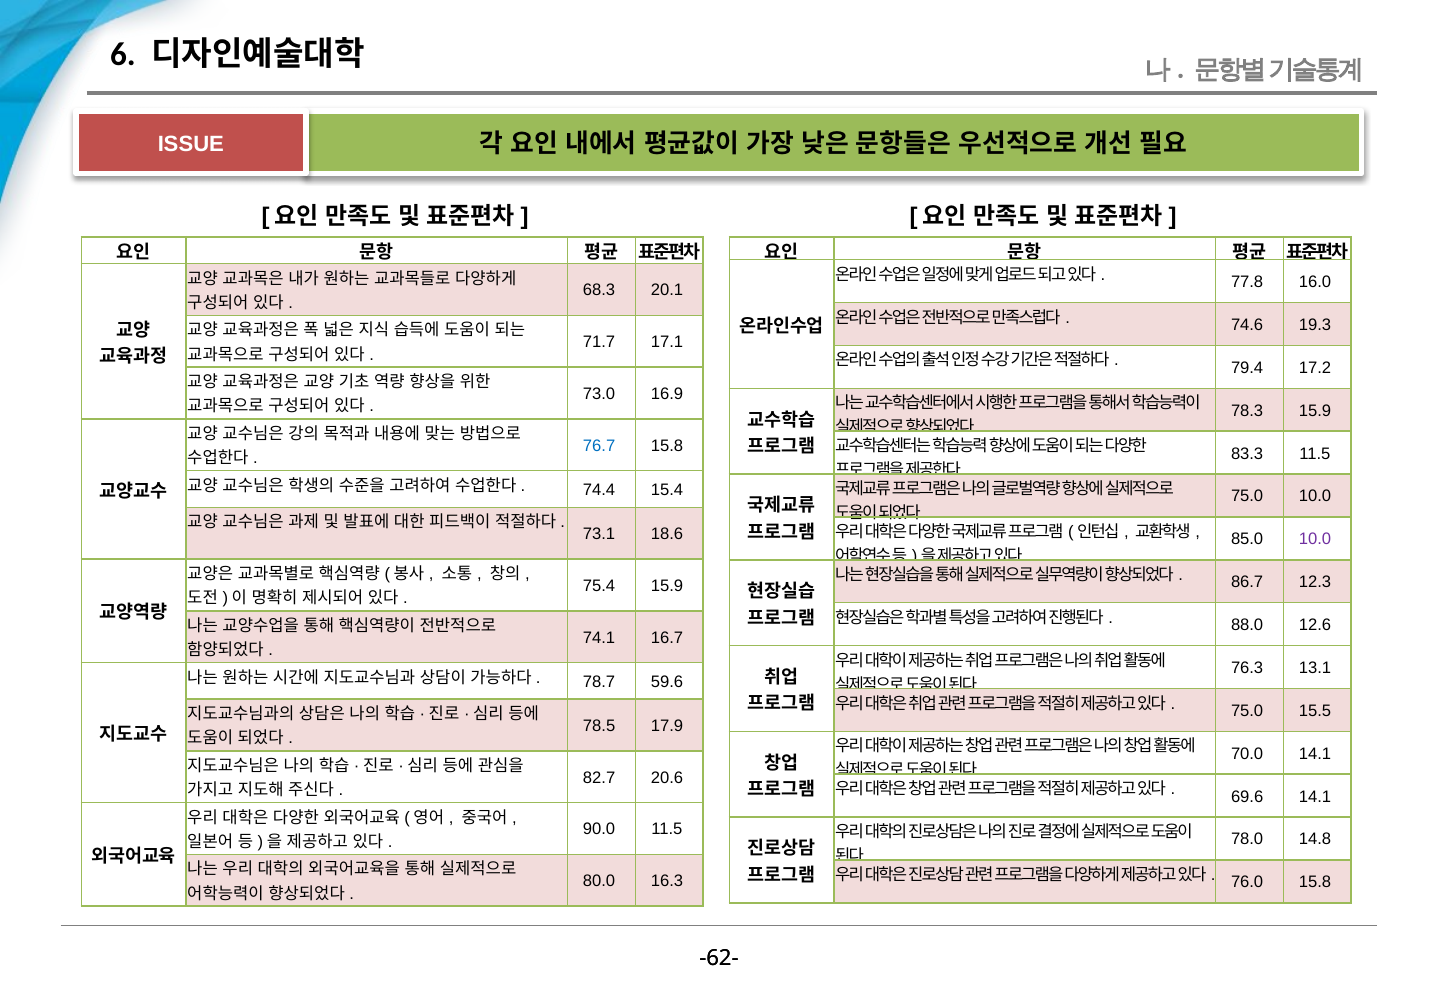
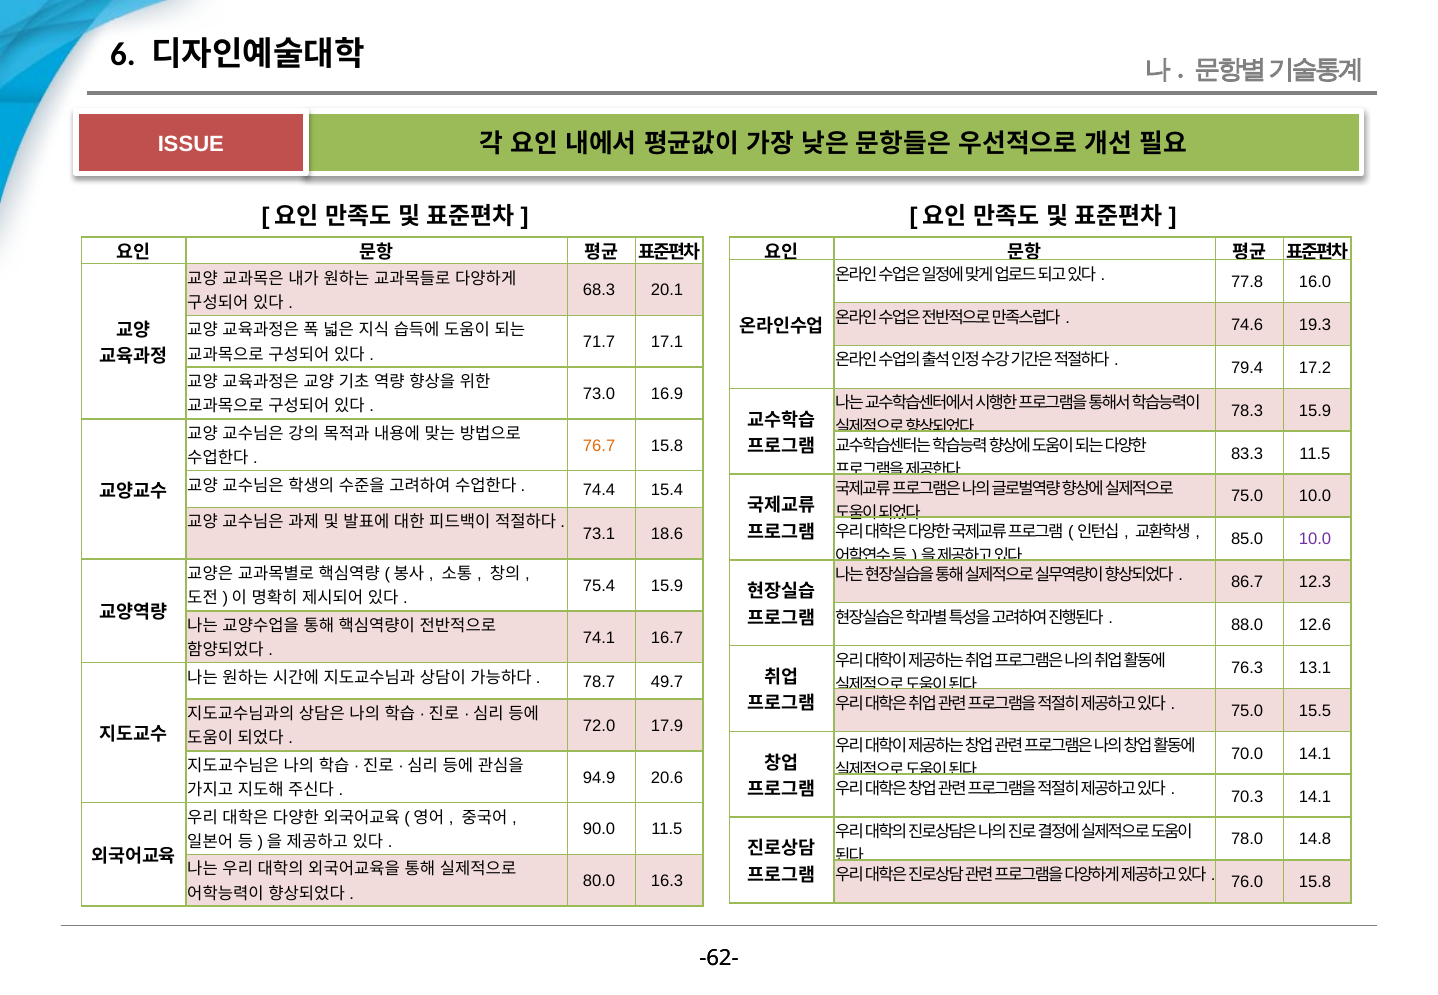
76.7 colour: blue -> orange
59.6: 59.6 -> 49.7
78.5: 78.5 -> 72.0
82.7: 82.7 -> 94.9
69.6: 69.6 -> 70.3
